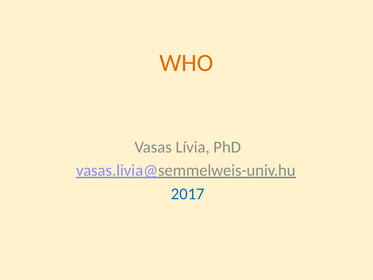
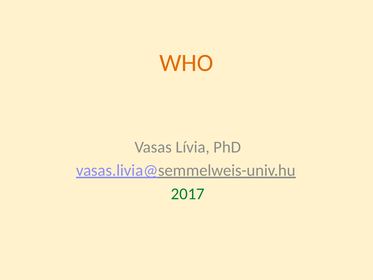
2017 colour: blue -> green
